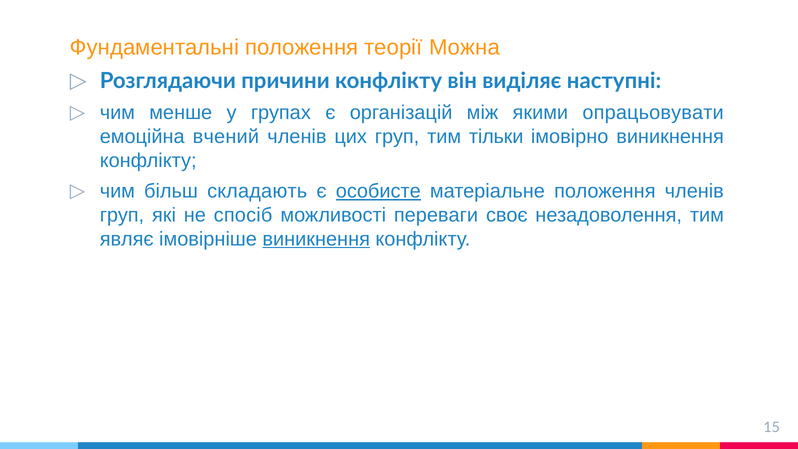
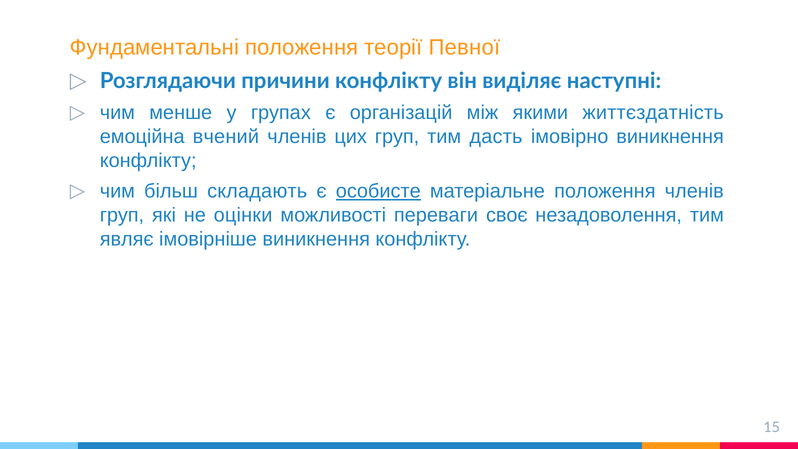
Можна: Можна -> Певної
опрацьовувати: опрацьовувати -> життєздатність
тільки: тільки -> дасть
спосіб: спосіб -> оцінки
виникнення at (316, 239) underline: present -> none
